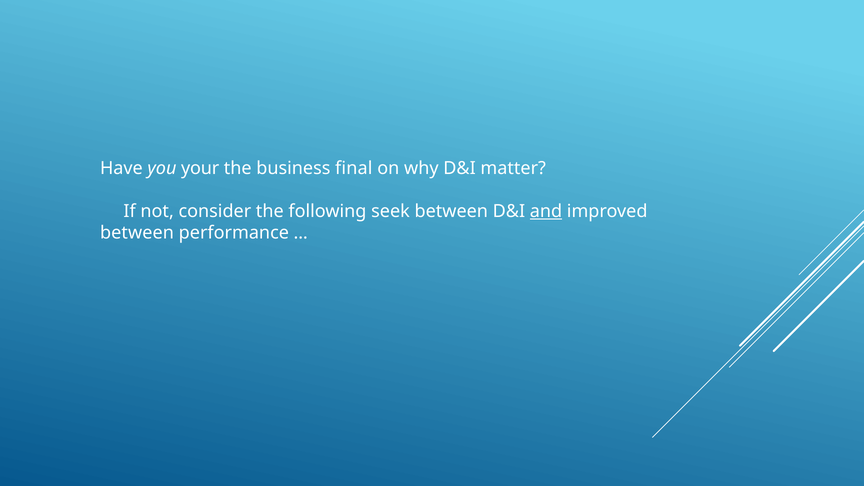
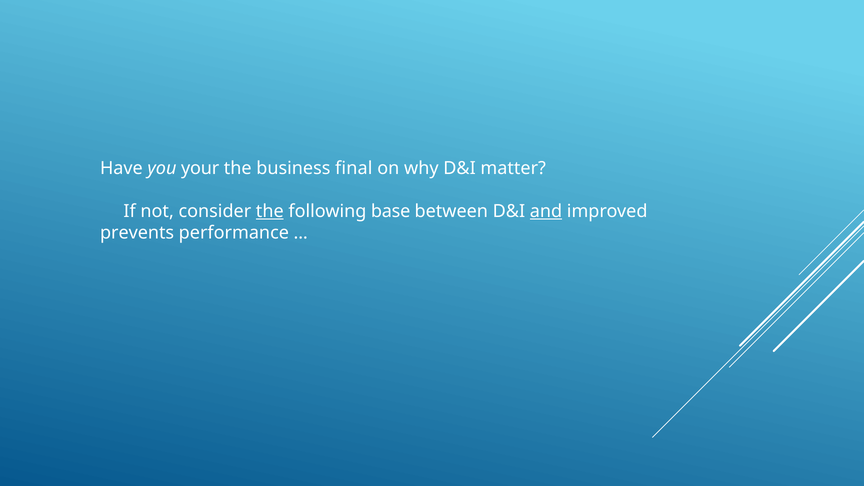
the at (270, 211) underline: none -> present
seek: seek -> base
between at (137, 233): between -> prevents
